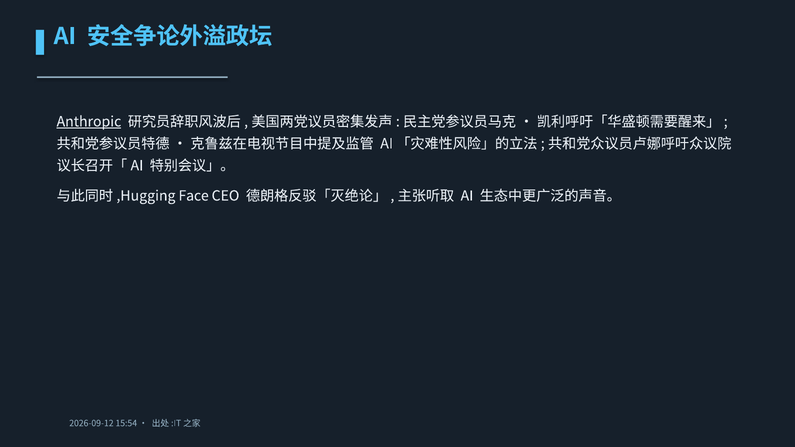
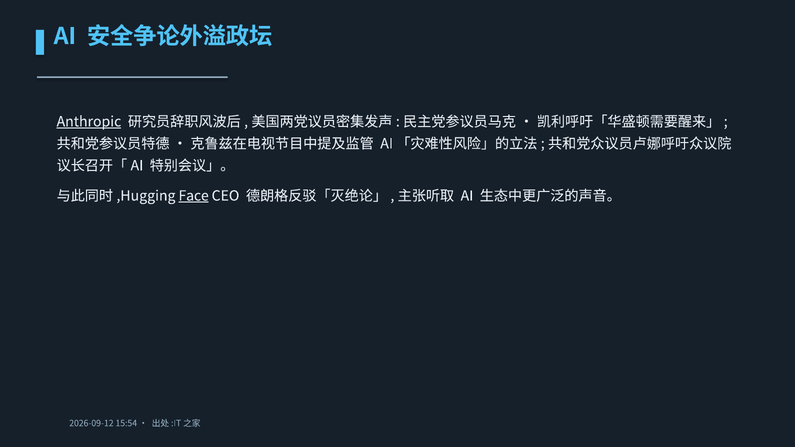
Face underline: none -> present
